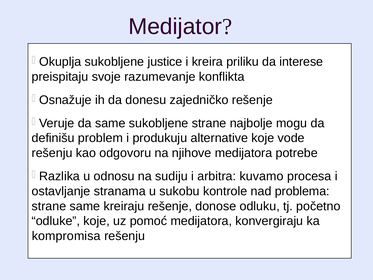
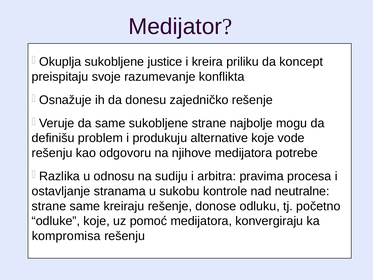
interese: interese -> koncept
kuvamo: kuvamo -> pravima
problema: problema -> neutralne
